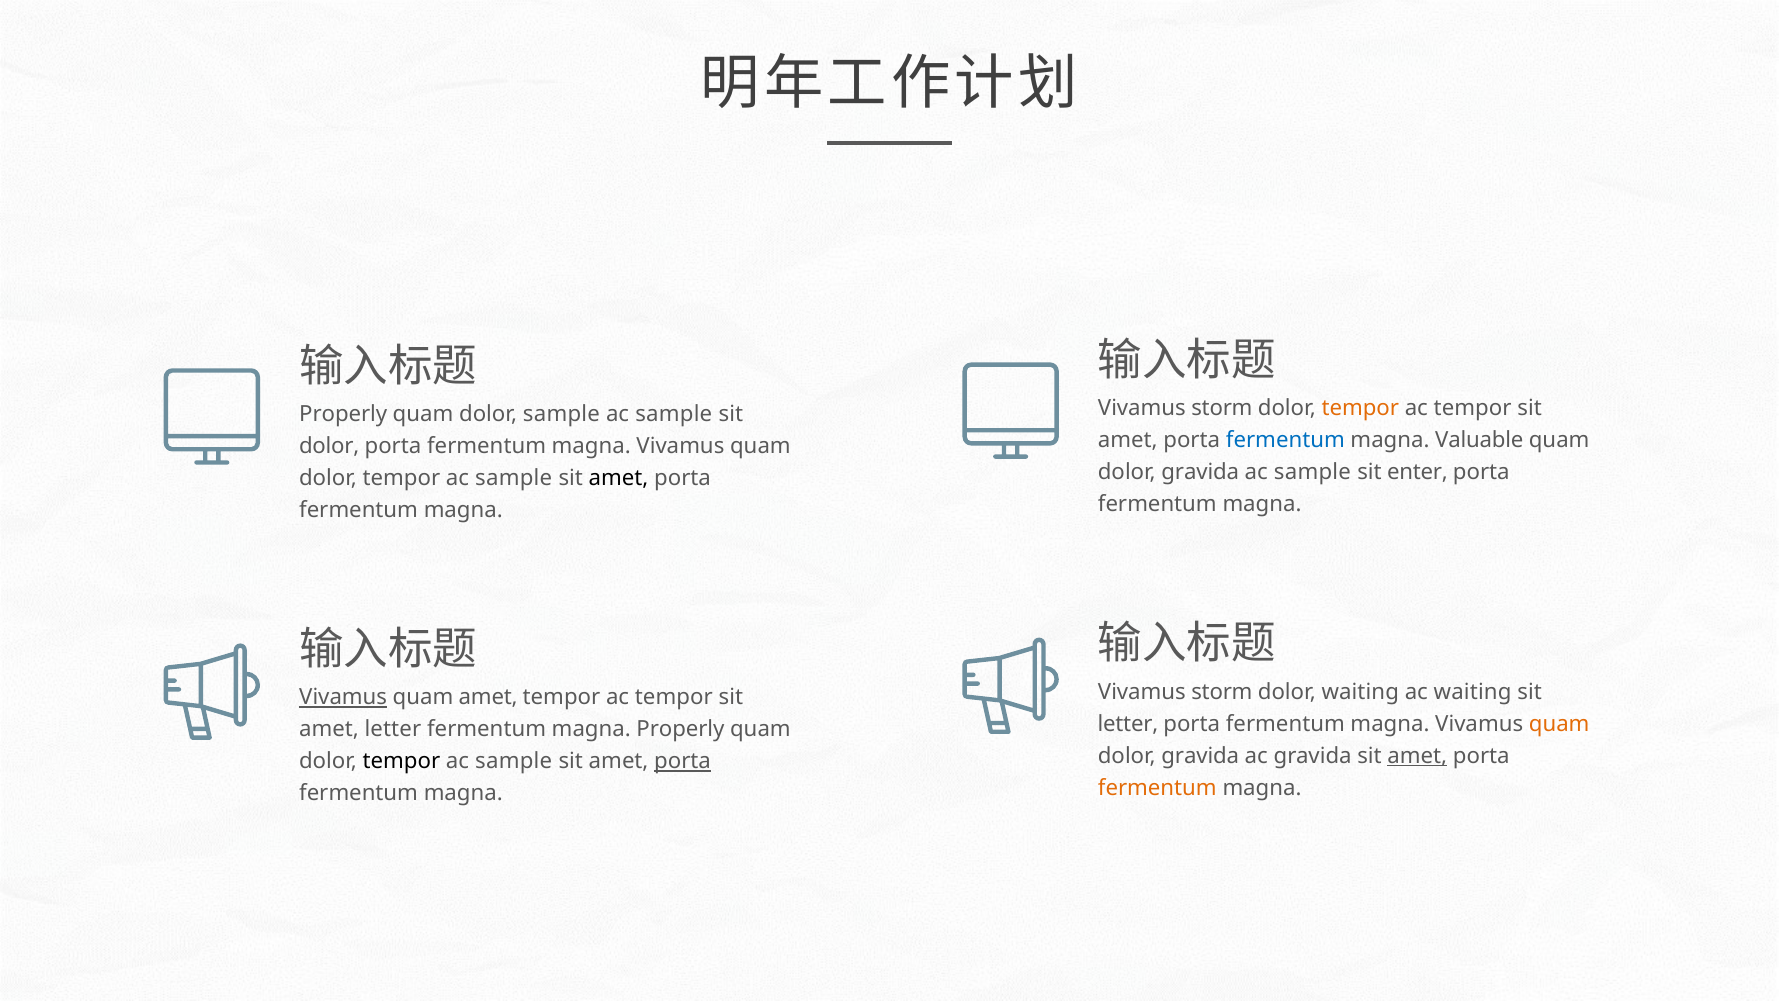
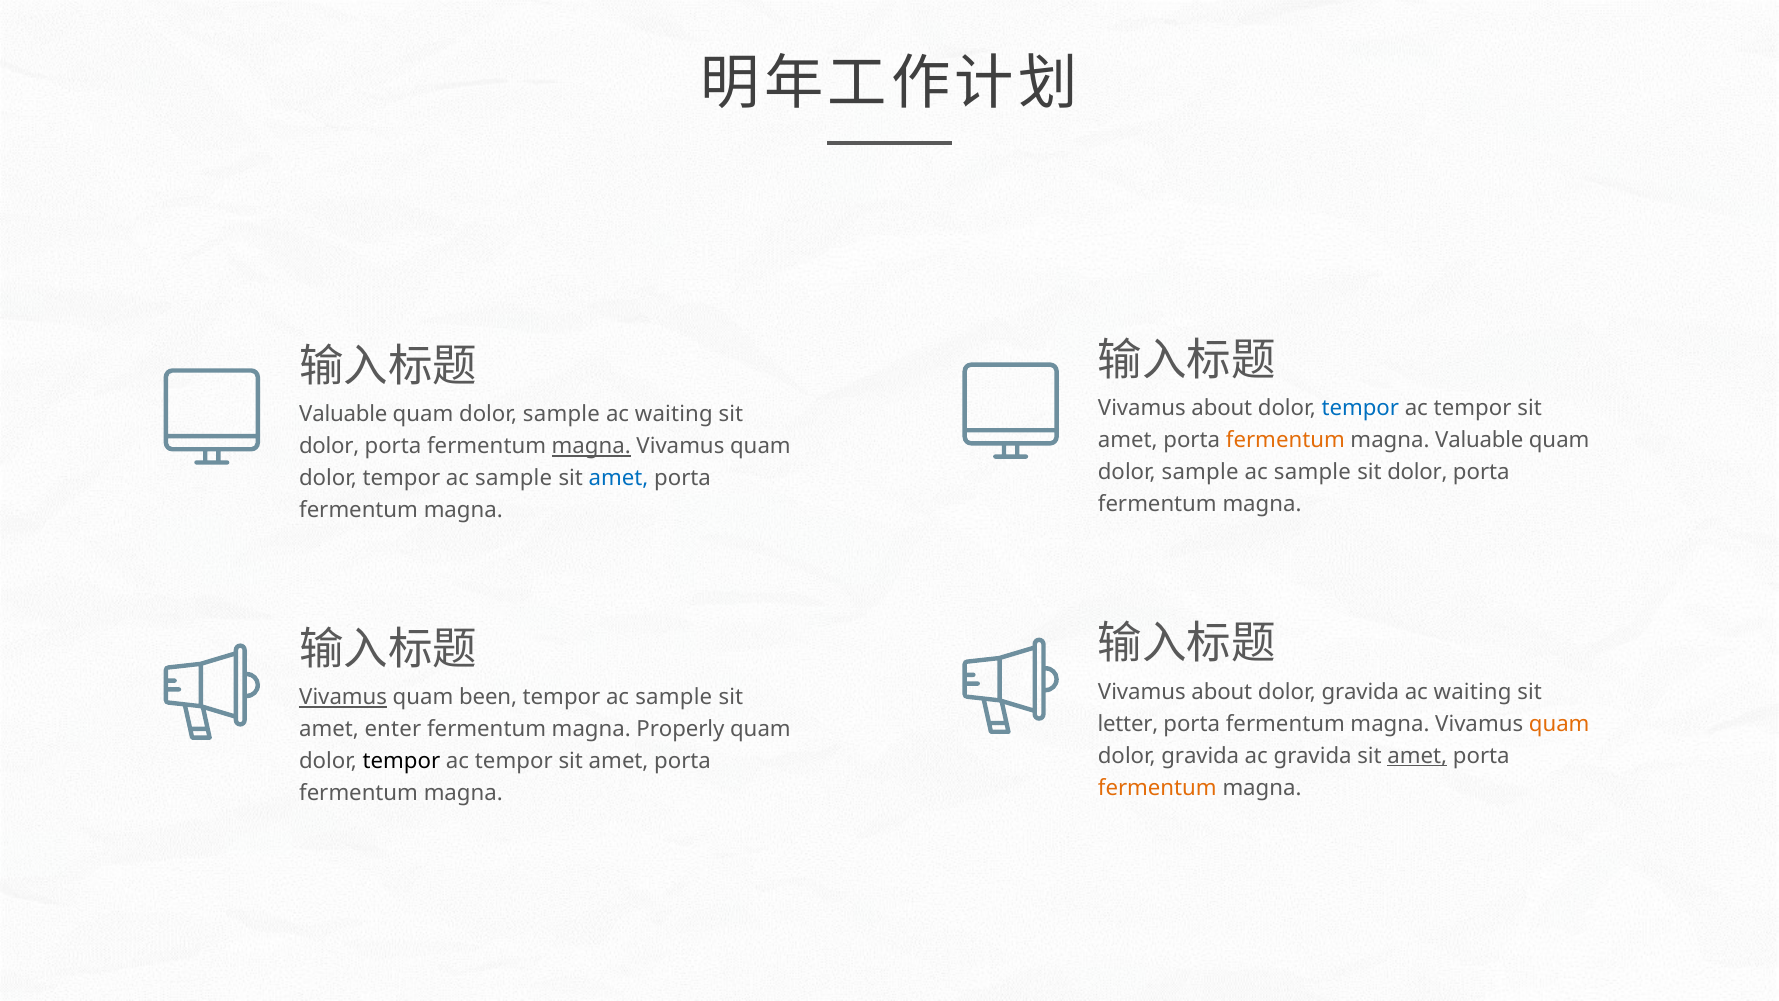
storm at (1222, 408): storm -> about
tempor at (1360, 408) colour: orange -> blue
Properly at (343, 414): Properly -> Valuable
sample at (674, 414): sample -> waiting
fermentum at (1285, 440) colour: blue -> orange
magna at (591, 446) underline: none -> present
gravida at (1200, 472): gravida -> sample
enter at (1417, 472): enter -> dolor
amet at (619, 478) colour: black -> blue
storm at (1222, 691): storm -> about
waiting at (1360, 691): waiting -> gravida
quam amet: amet -> been
tempor at (674, 697): tempor -> sample
amet letter: letter -> enter
sample at (514, 761): sample -> tempor
porta at (683, 761) underline: present -> none
